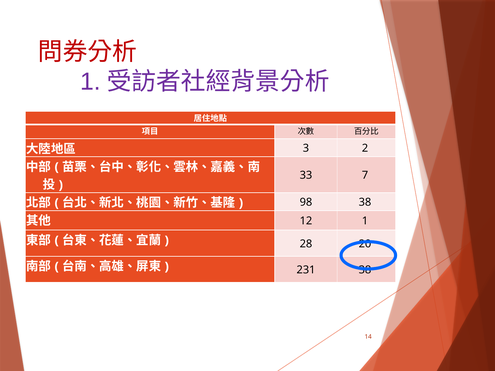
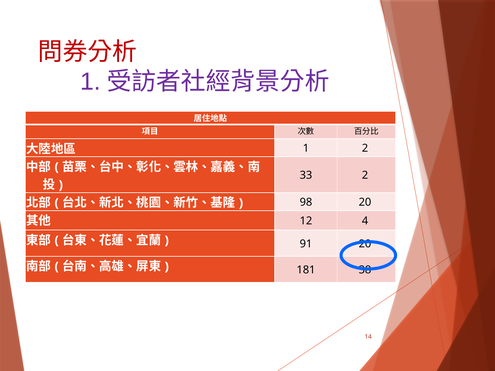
3 at (306, 148): 3 -> 1
33 7: 7 -> 2
98 38: 38 -> 20
12 1: 1 -> 4
28: 28 -> 91
231: 231 -> 181
